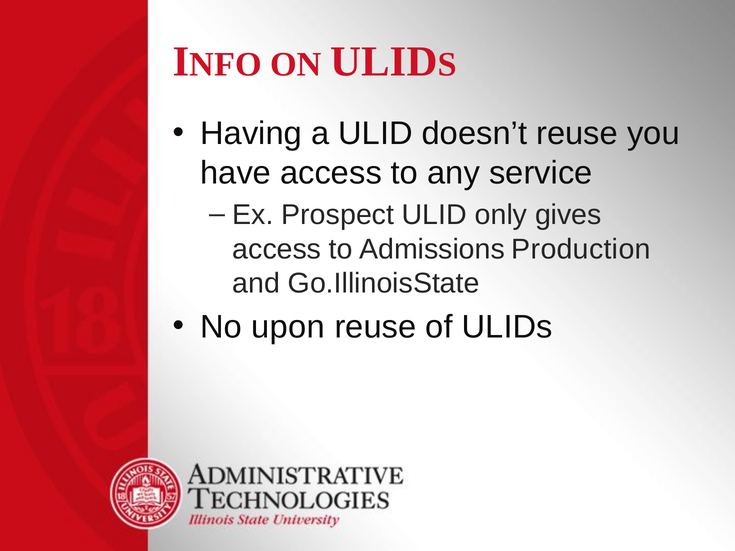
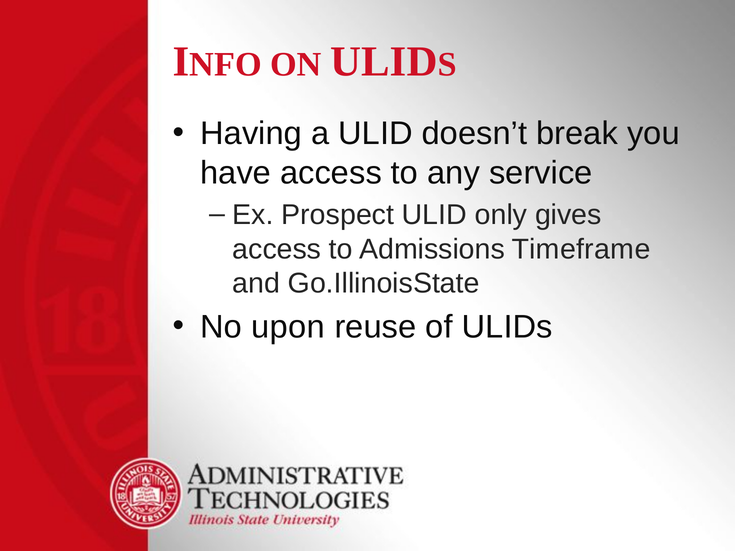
doesn’t reuse: reuse -> break
Production: Production -> Timeframe
